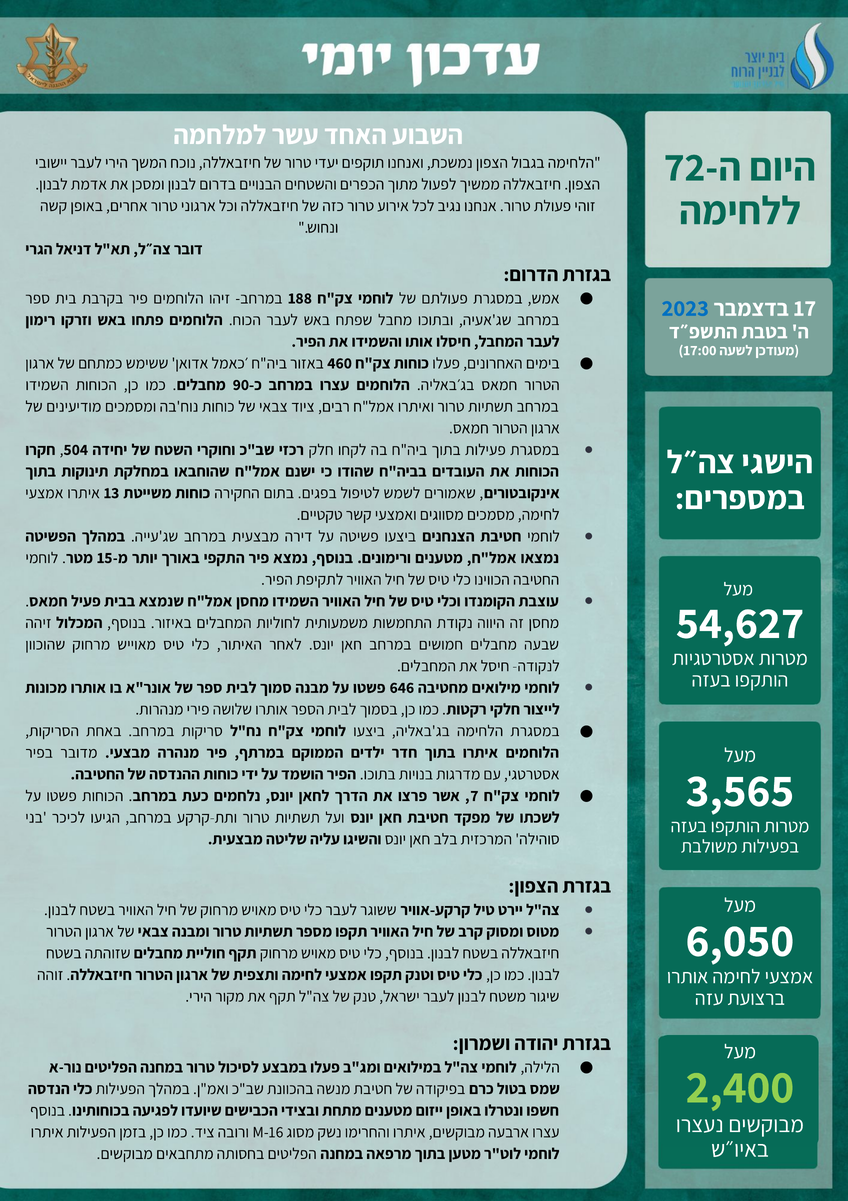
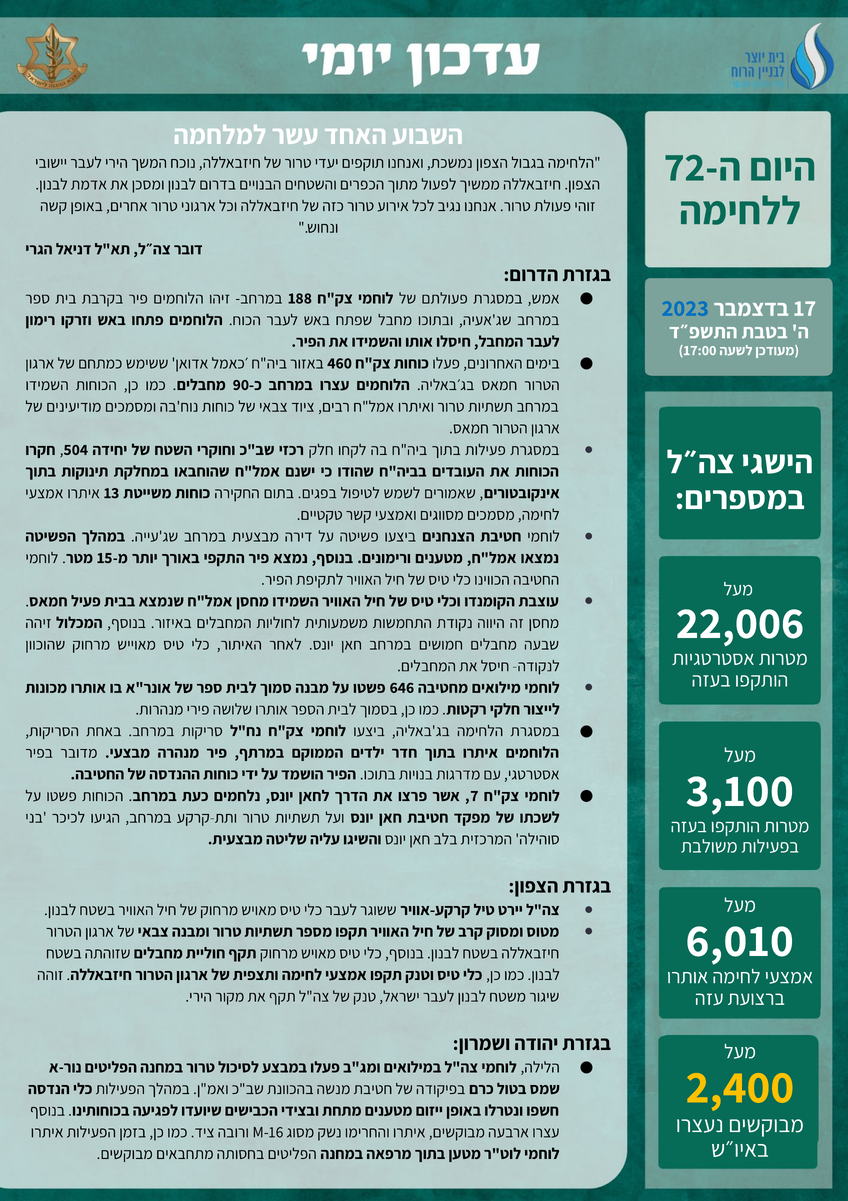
54,627: 54,627 -> 22,006
3,565: 3,565 -> 3,100
6,050: 6,050 -> 6,010
2,400 colour: light green -> yellow
